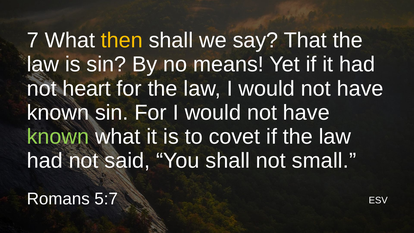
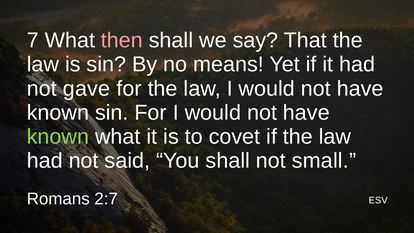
then colour: yellow -> pink
heart: heart -> gave
5:7: 5:7 -> 2:7
